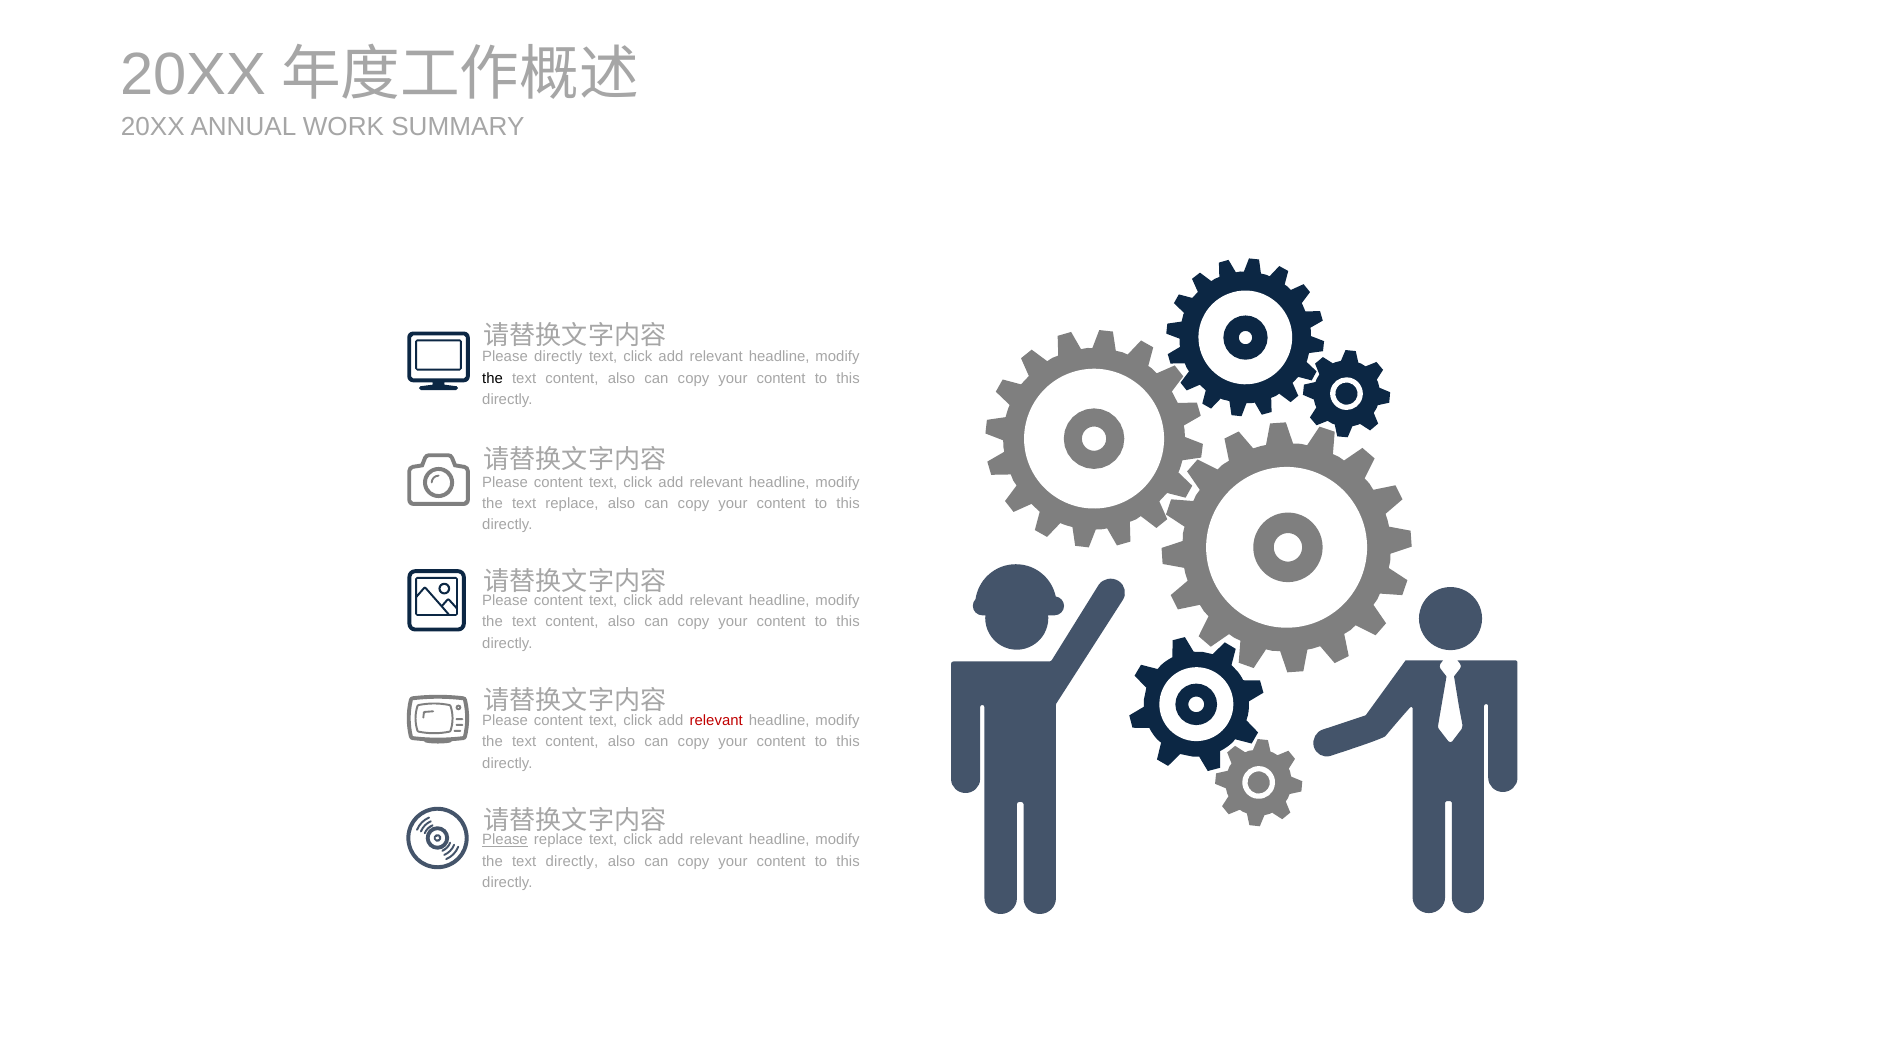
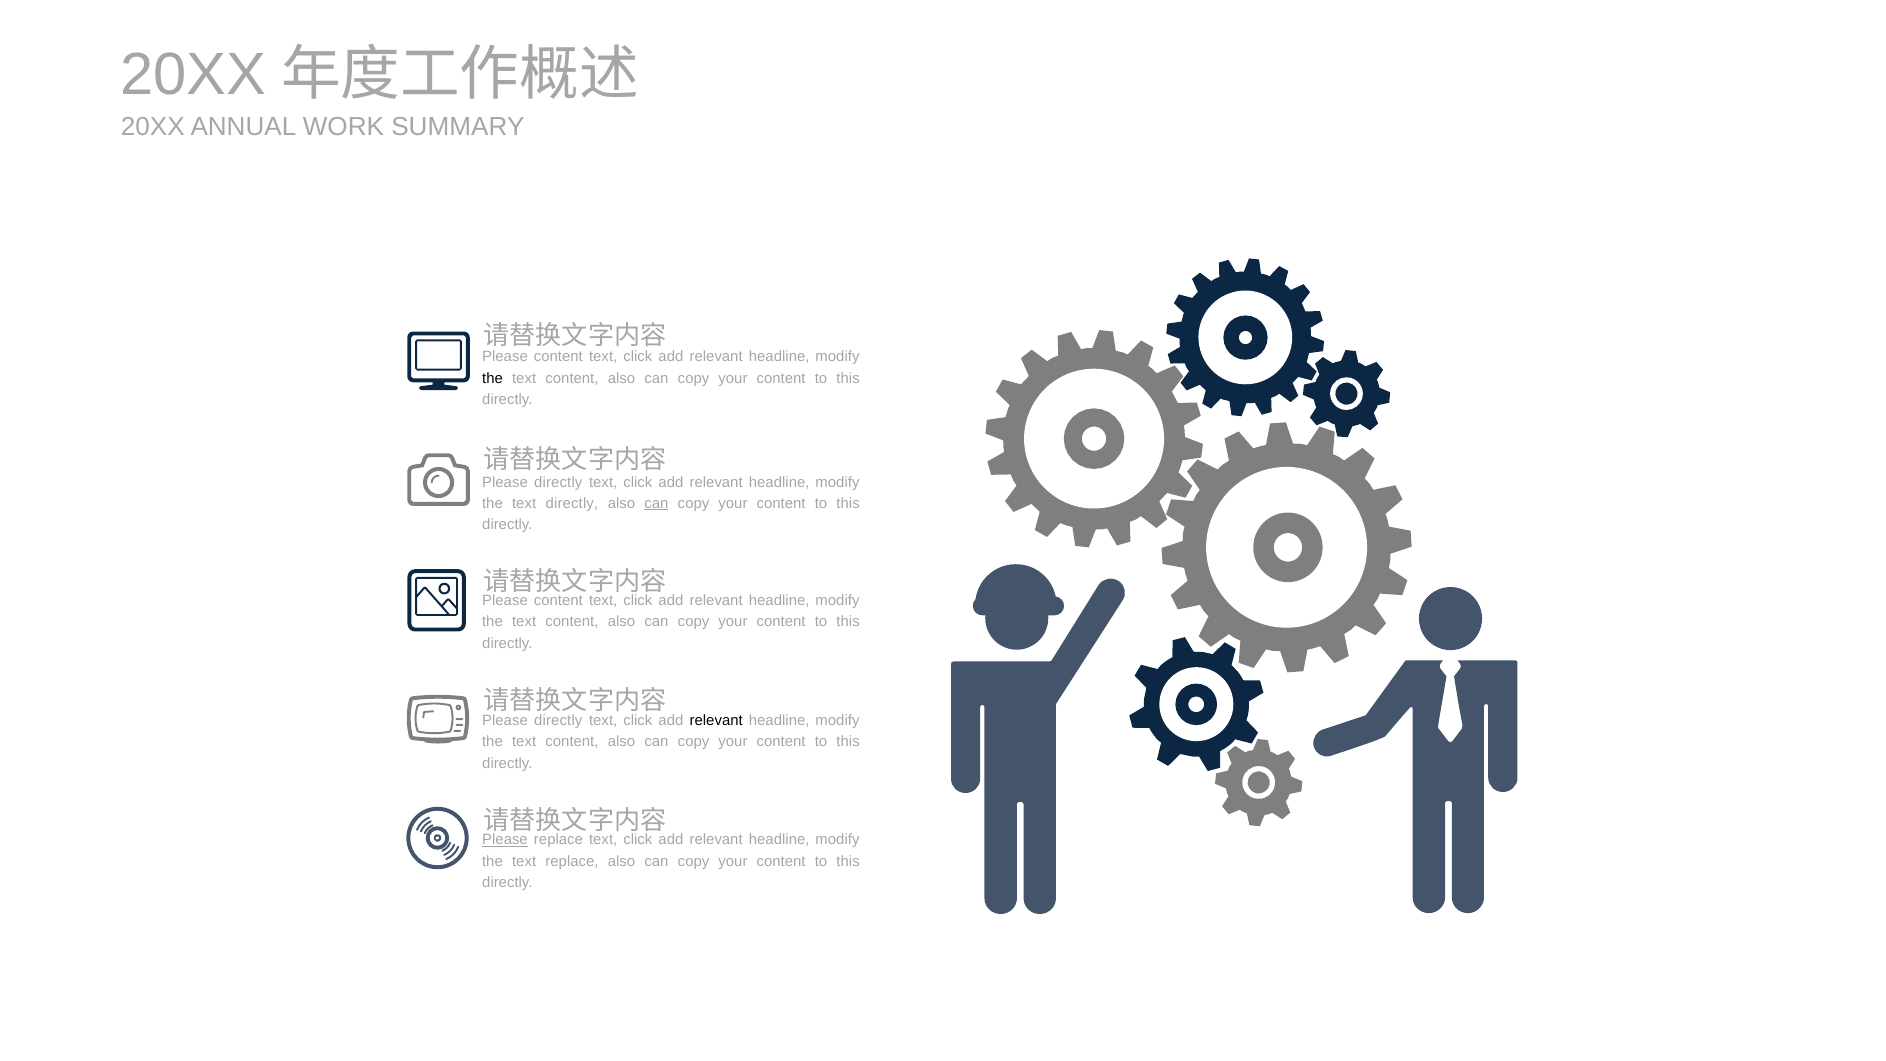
directly at (558, 357): directly -> content
content at (558, 482): content -> directly
text replace: replace -> directly
can at (656, 503) underline: none -> present
content at (558, 720): content -> directly
relevant at (716, 720) colour: red -> black
text directly: directly -> replace
